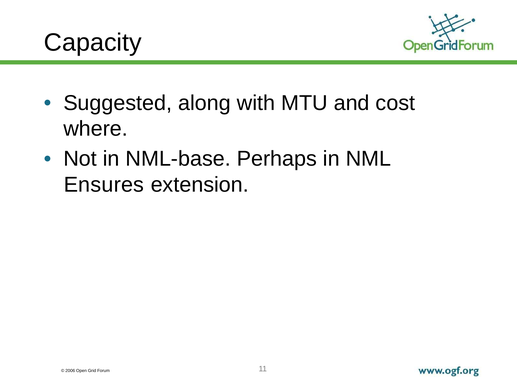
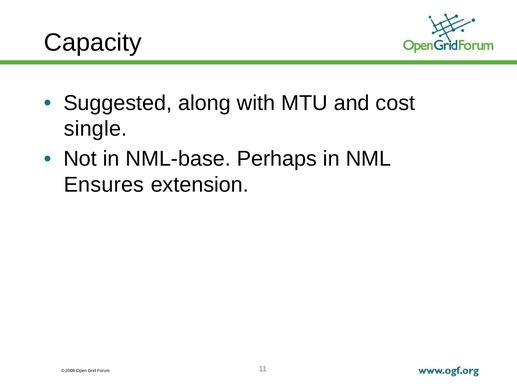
where: where -> single
